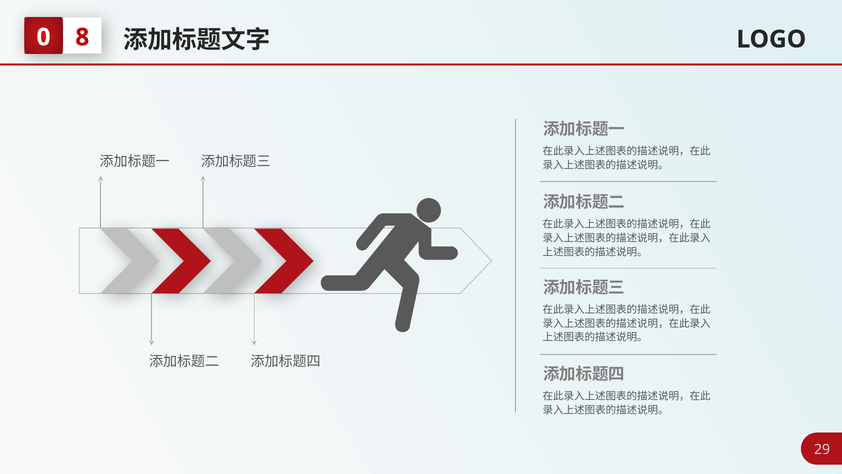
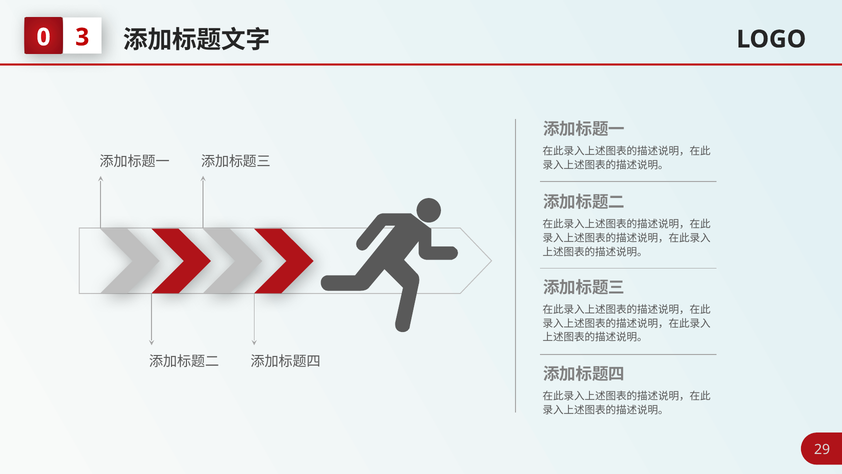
8: 8 -> 3
